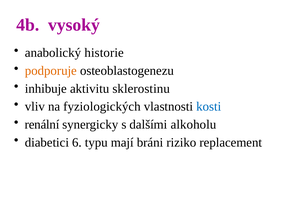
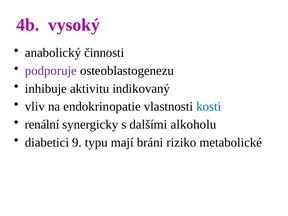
historie: historie -> činnosti
podporuje colour: orange -> purple
sklerostinu: sklerostinu -> indikovaný
fyziologických: fyziologických -> endokrinopatie
6: 6 -> 9
replacement: replacement -> metabolické
